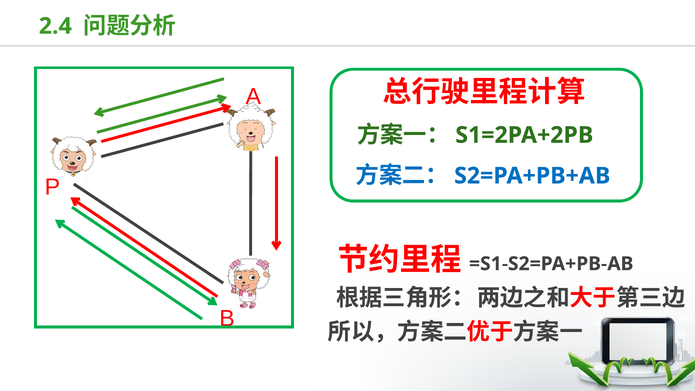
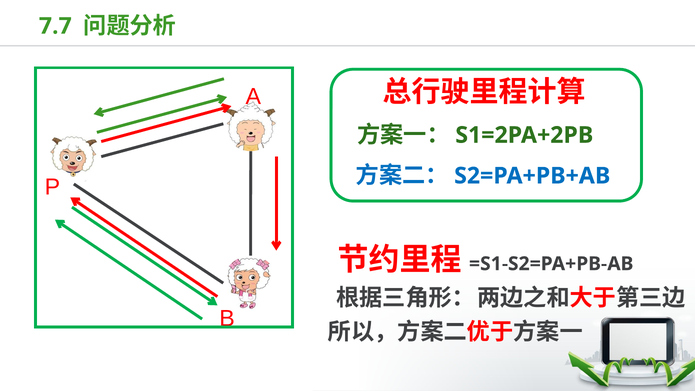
2.4: 2.4 -> 7.7
